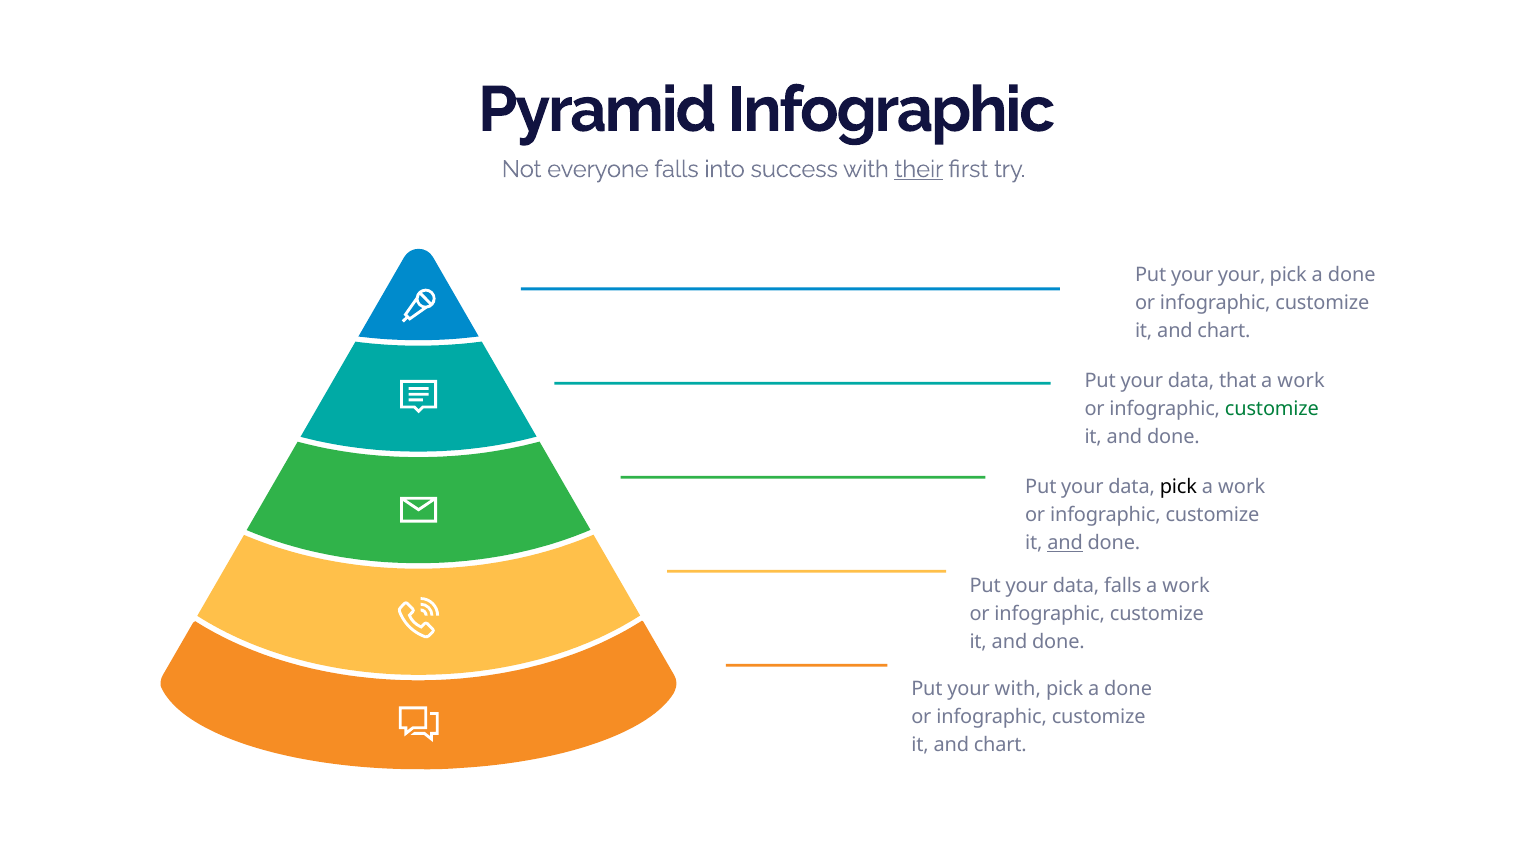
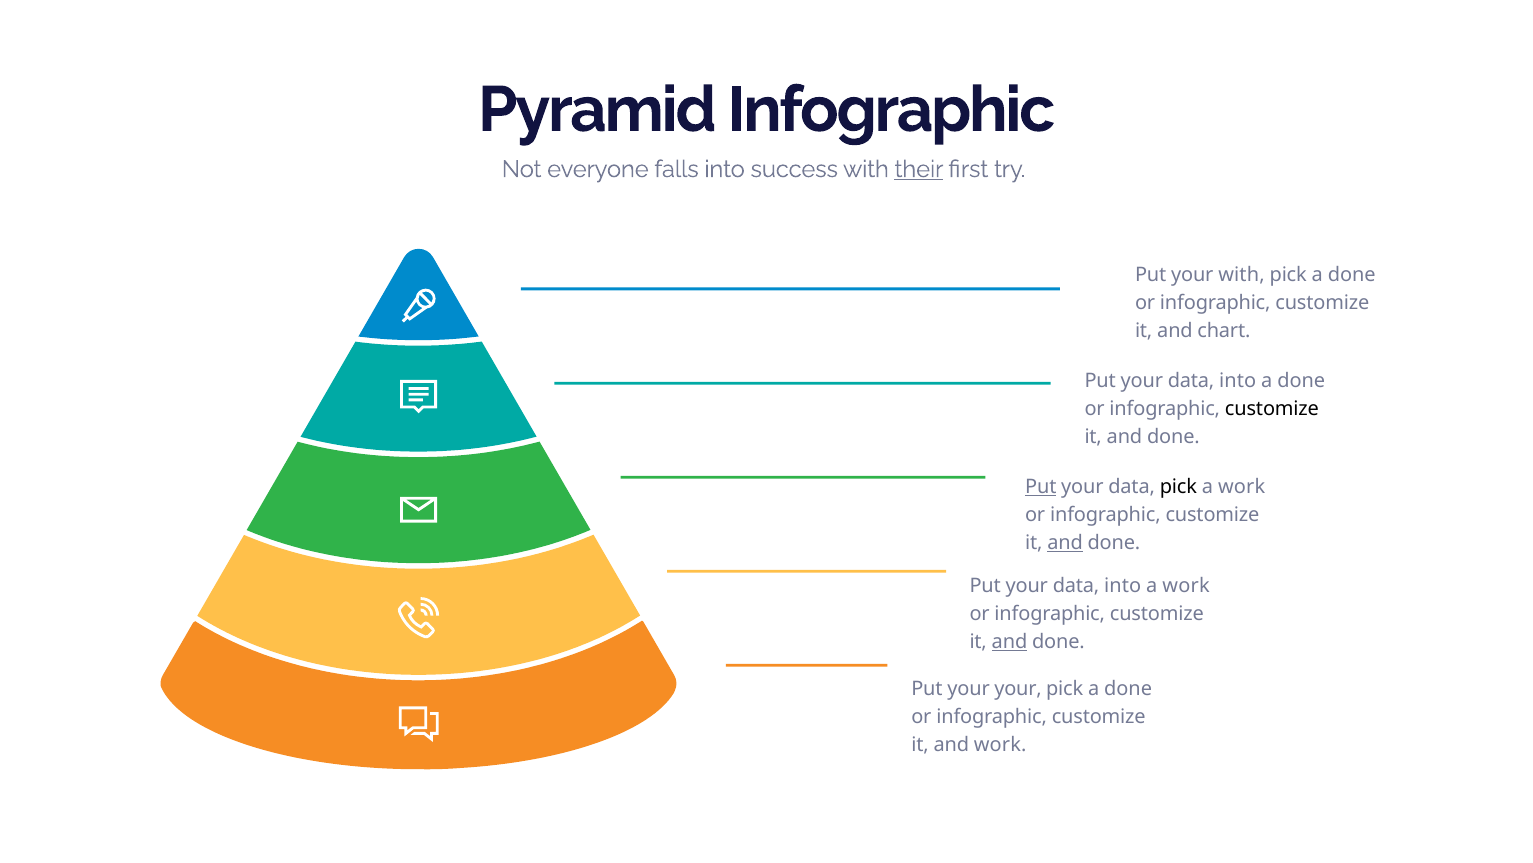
your your: your -> with
that at (1238, 380): that -> into
work at (1301, 380): work -> done
customize at (1272, 408) colour: green -> black
Put at (1041, 486) underline: none -> present
falls at (1123, 585): falls -> into
and at (1010, 641) underline: none -> present
your with: with -> your
chart at (1000, 745): chart -> work
